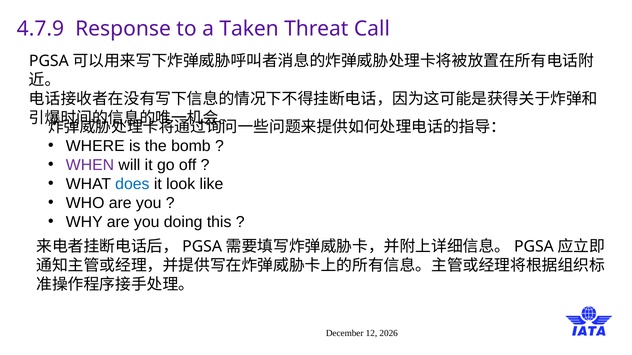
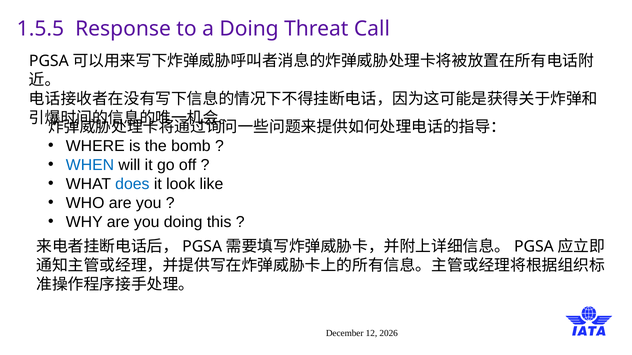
4.7.9: 4.7.9 -> 1.5.5
a Taken: Taken -> Doing
WHEN colour: purple -> blue
